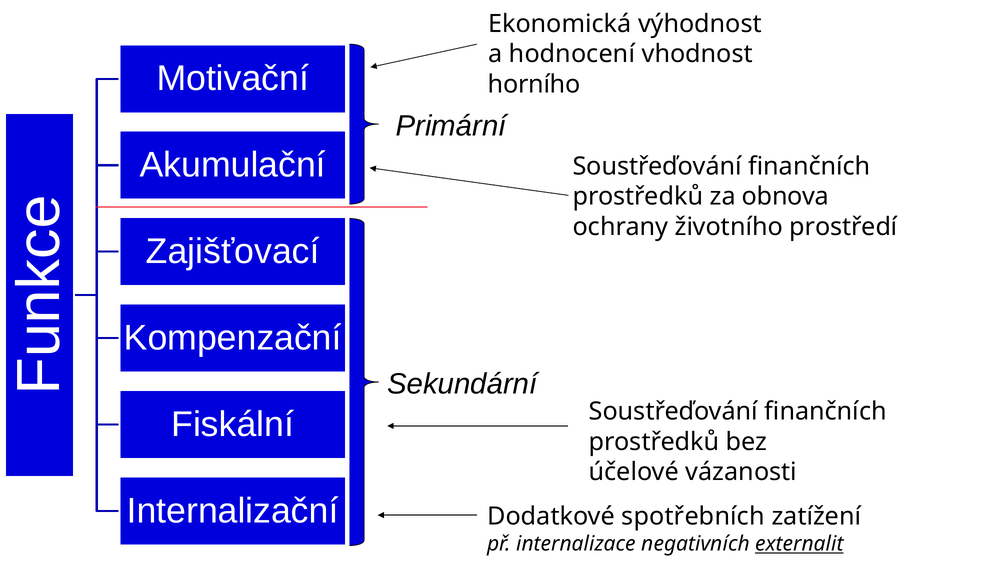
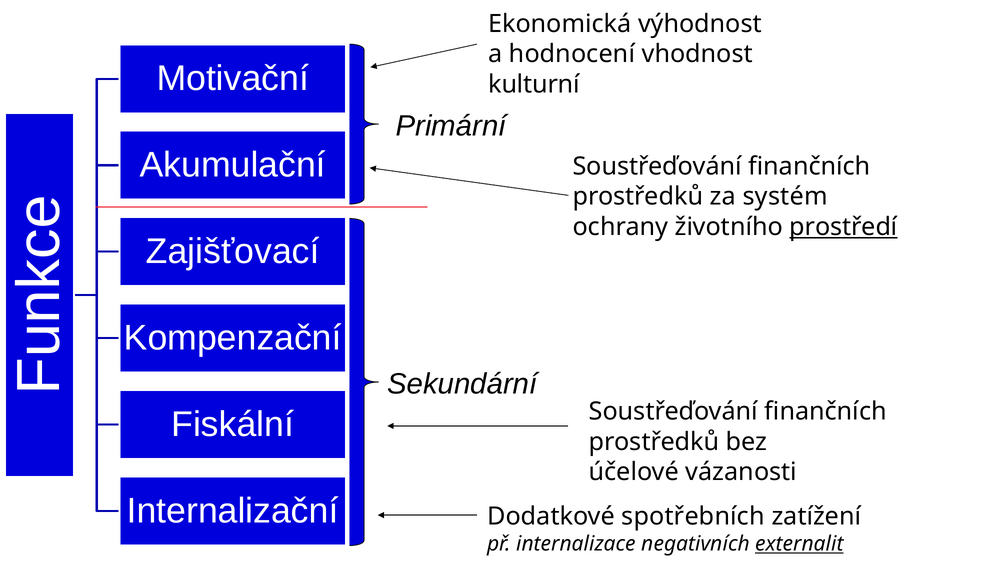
horního: horního -> kulturní
obnova: obnova -> systém
prostředí underline: none -> present
